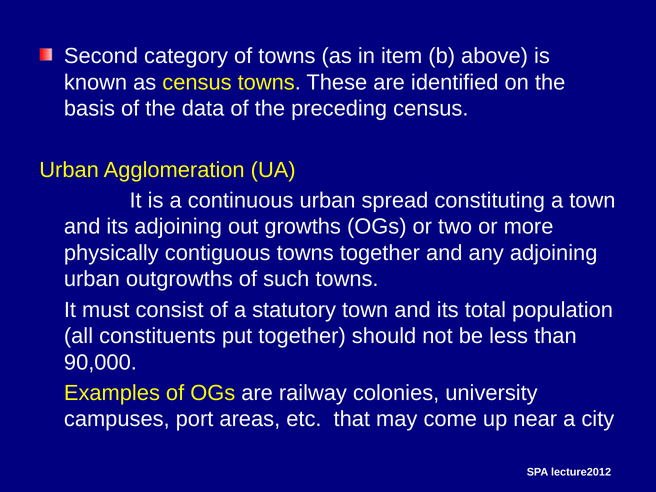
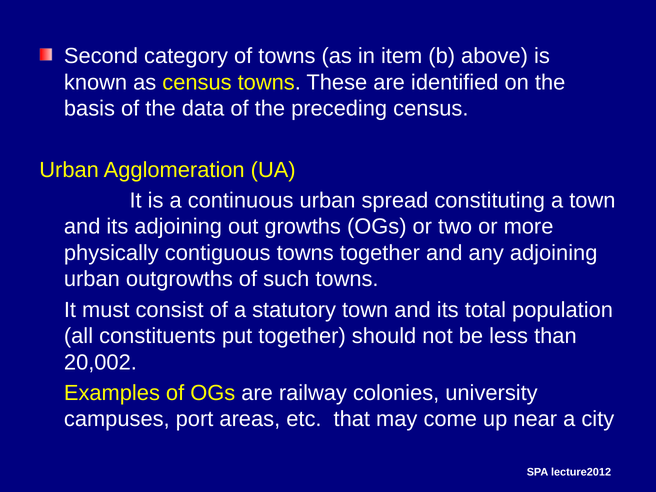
90,000: 90,000 -> 20,002
